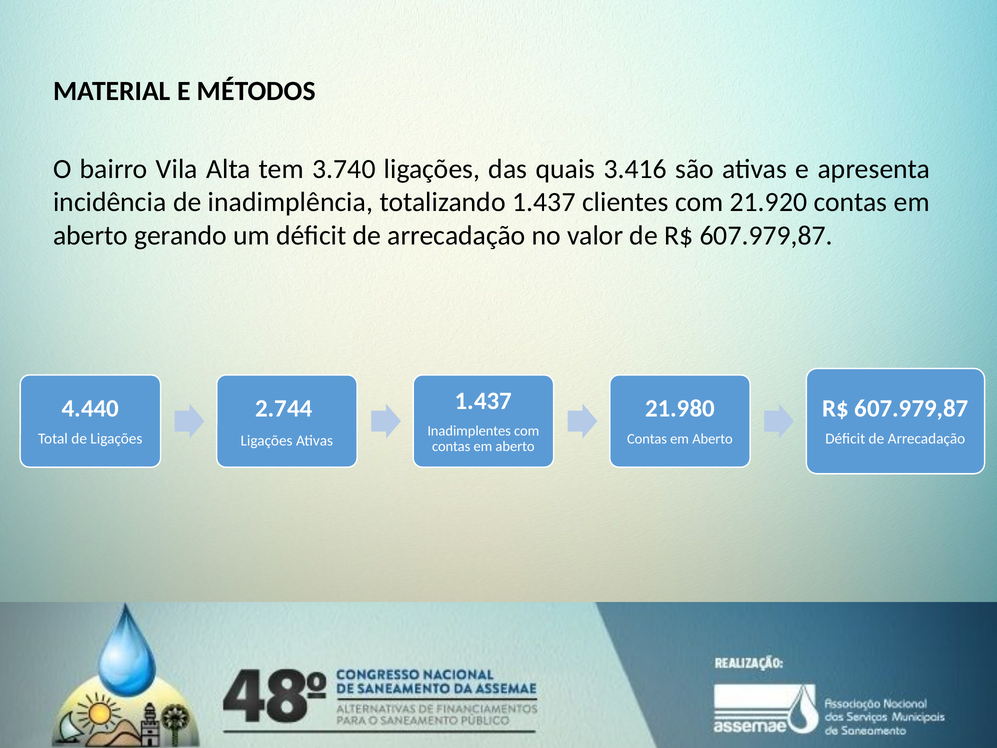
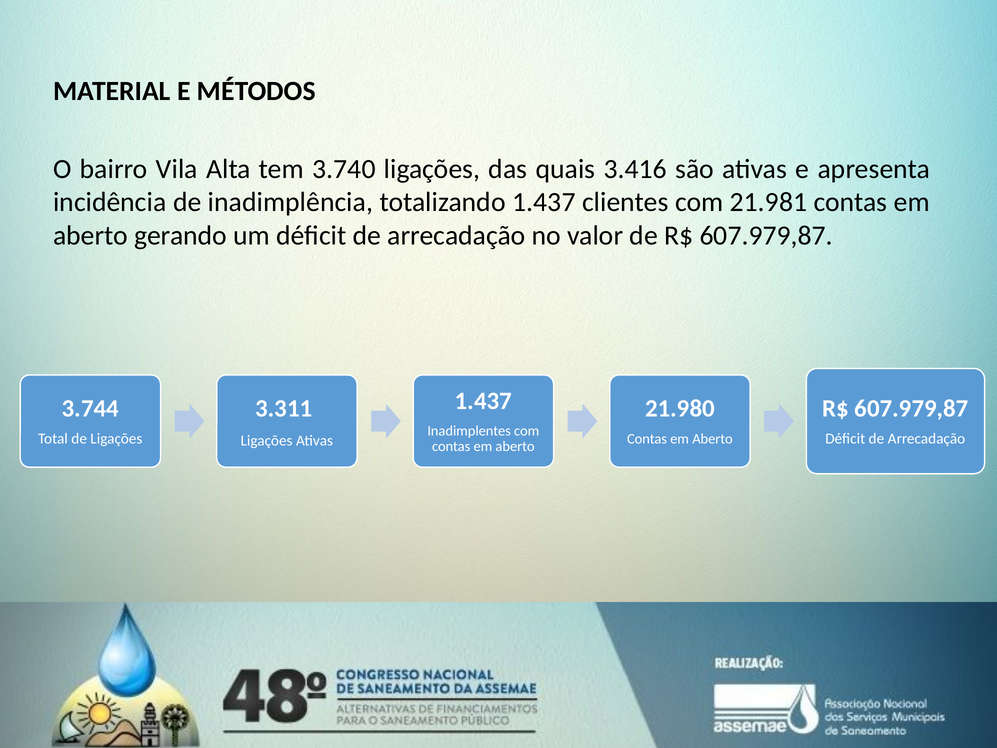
21.920: 21.920 -> 21.981
4.440: 4.440 -> 3.744
2.744: 2.744 -> 3.311
